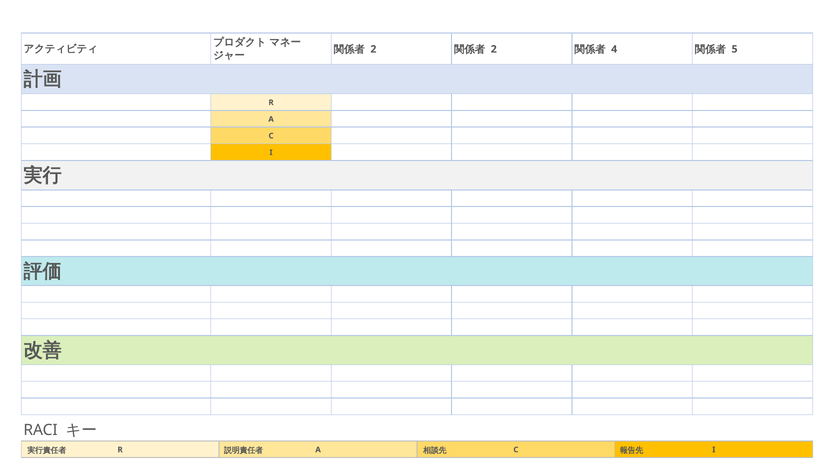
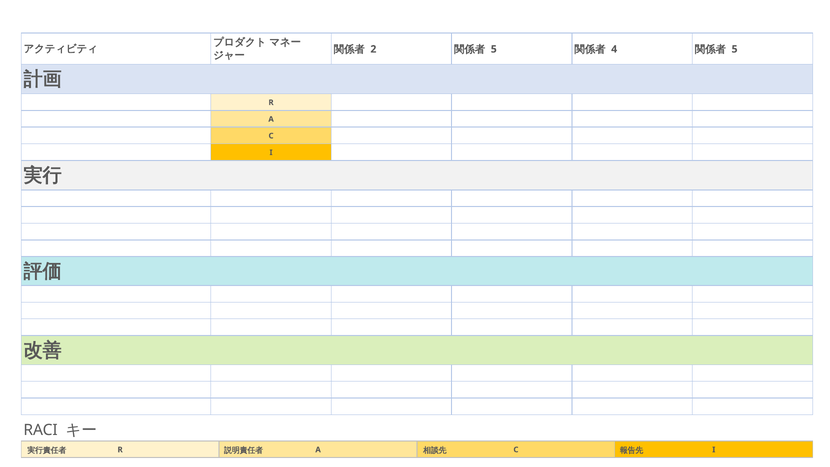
2 at (494, 49): 2 -> 5
